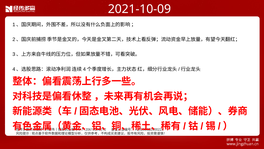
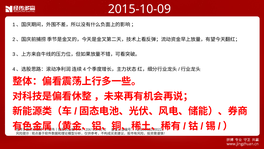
2021-10-09: 2021-10-09 -> 2015-10-09
